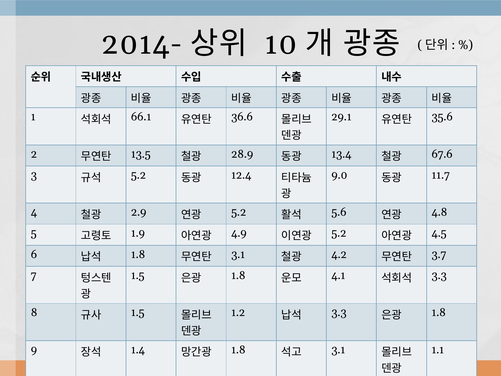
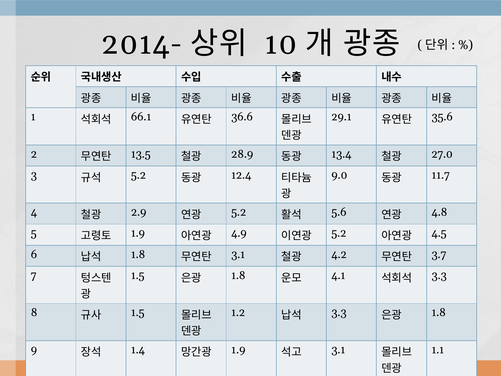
67.6: 67.6 -> 27.0
1.8 at (238, 349): 1.8 -> 1.9
